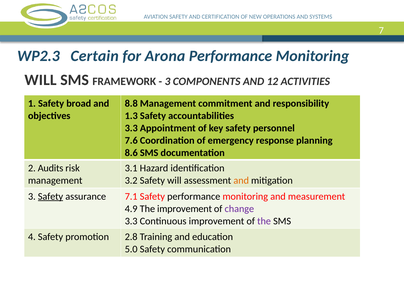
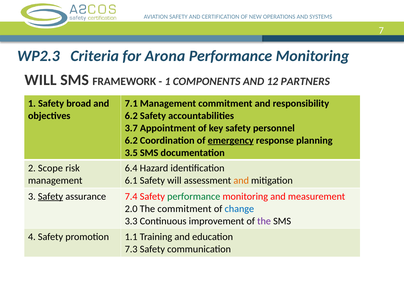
Certain: Certain -> Criteria
3 at (168, 81): 3 -> 1
ACTIVITIES: ACTIVITIES -> PARTNERS
8.8: 8.8 -> 7.1
1.3 at (131, 116): 1.3 -> 6.2
3.3 at (131, 128): 3.3 -> 3.7
7.6 at (131, 140): 7.6 -> 6.2
emergency underline: none -> present
8.6: 8.6 -> 3.5
Audits: Audits -> Scope
3.1: 3.1 -> 6.4
3.2: 3.2 -> 6.1
7.1: 7.1 -> 7.4
performance at (194, 196) colour: black -> green
4.9: 4.9 -> 2.0
The improvement: improvement -> commitment
change colour: purple -> blue
2.8: 2.8 -> 1.1
5.0: 5.0 -> 7.3
